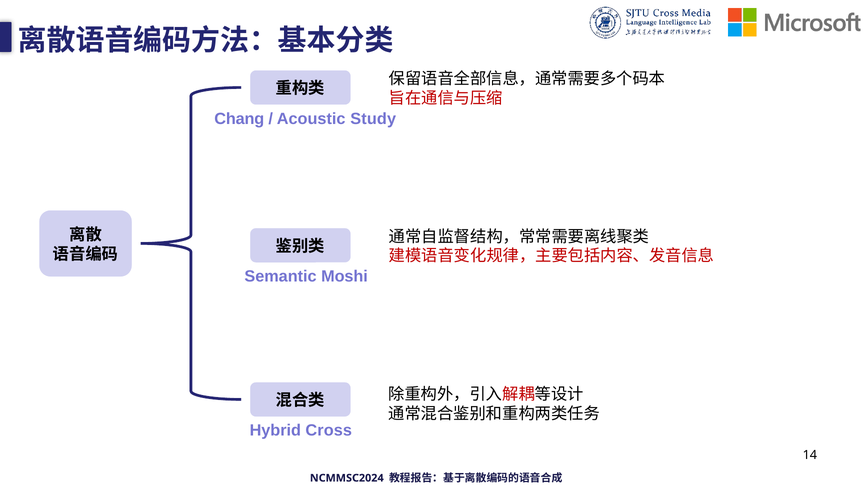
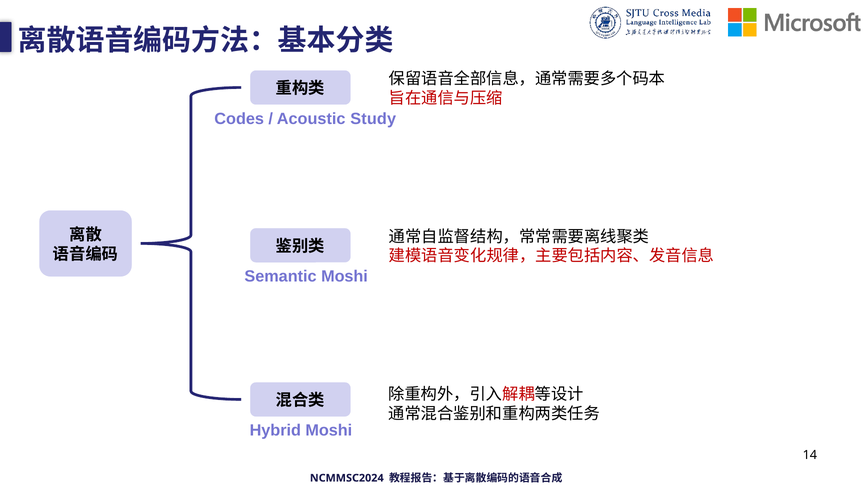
Chang: Chang -> Codes
Hybrid Cross: Cross -> Moshi
